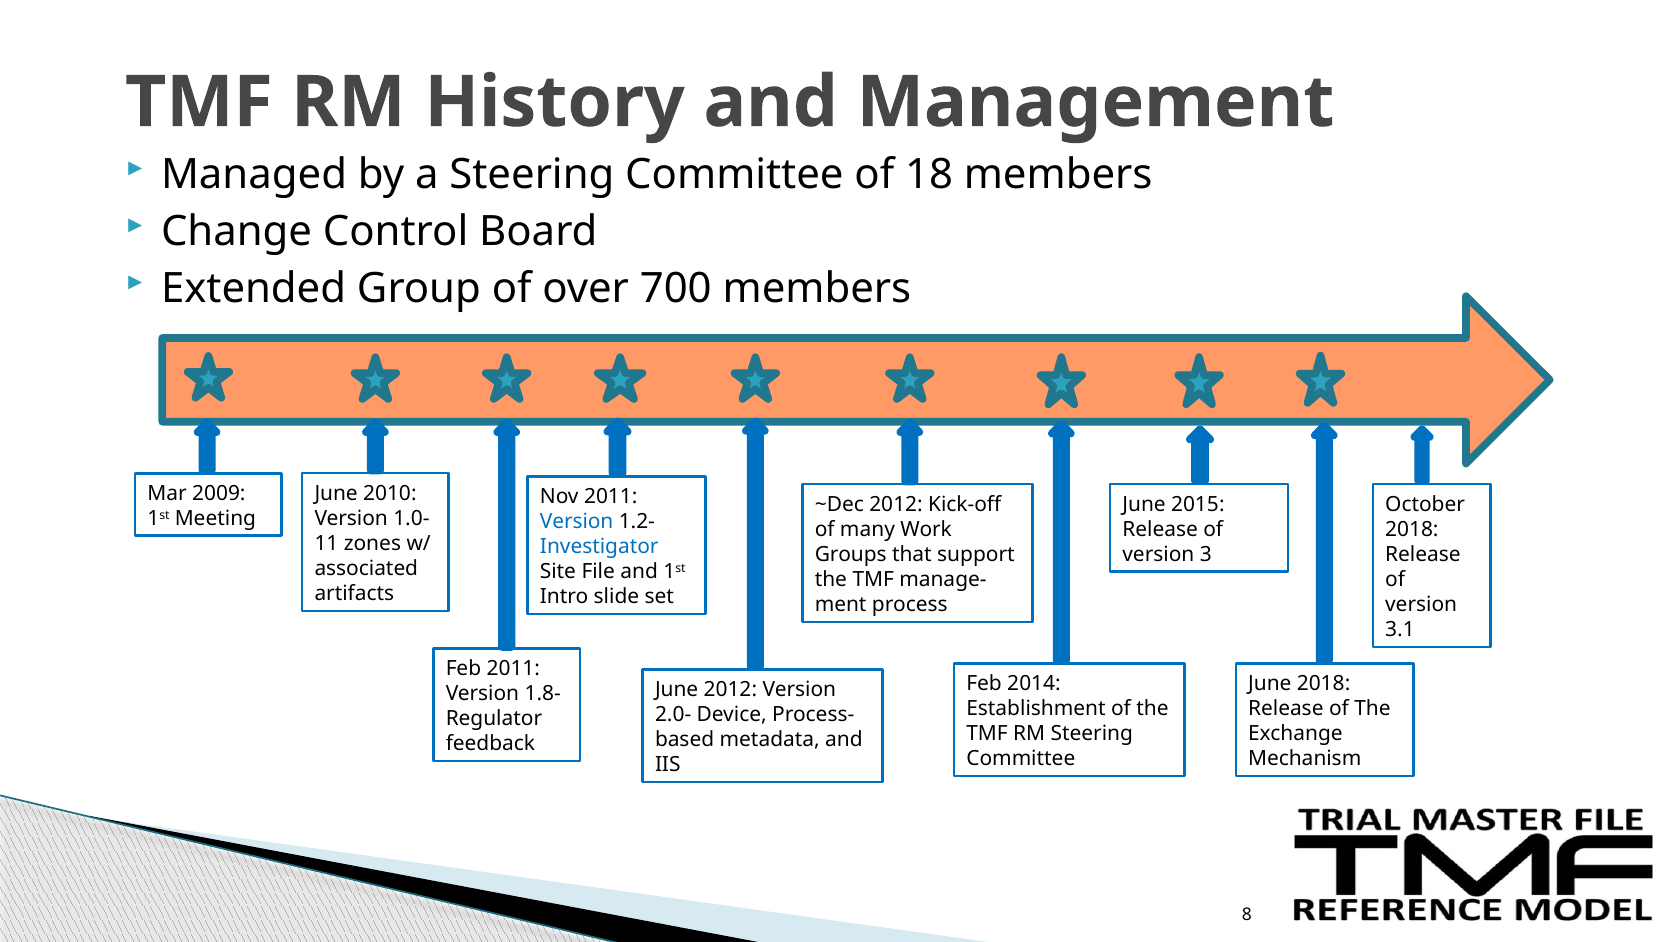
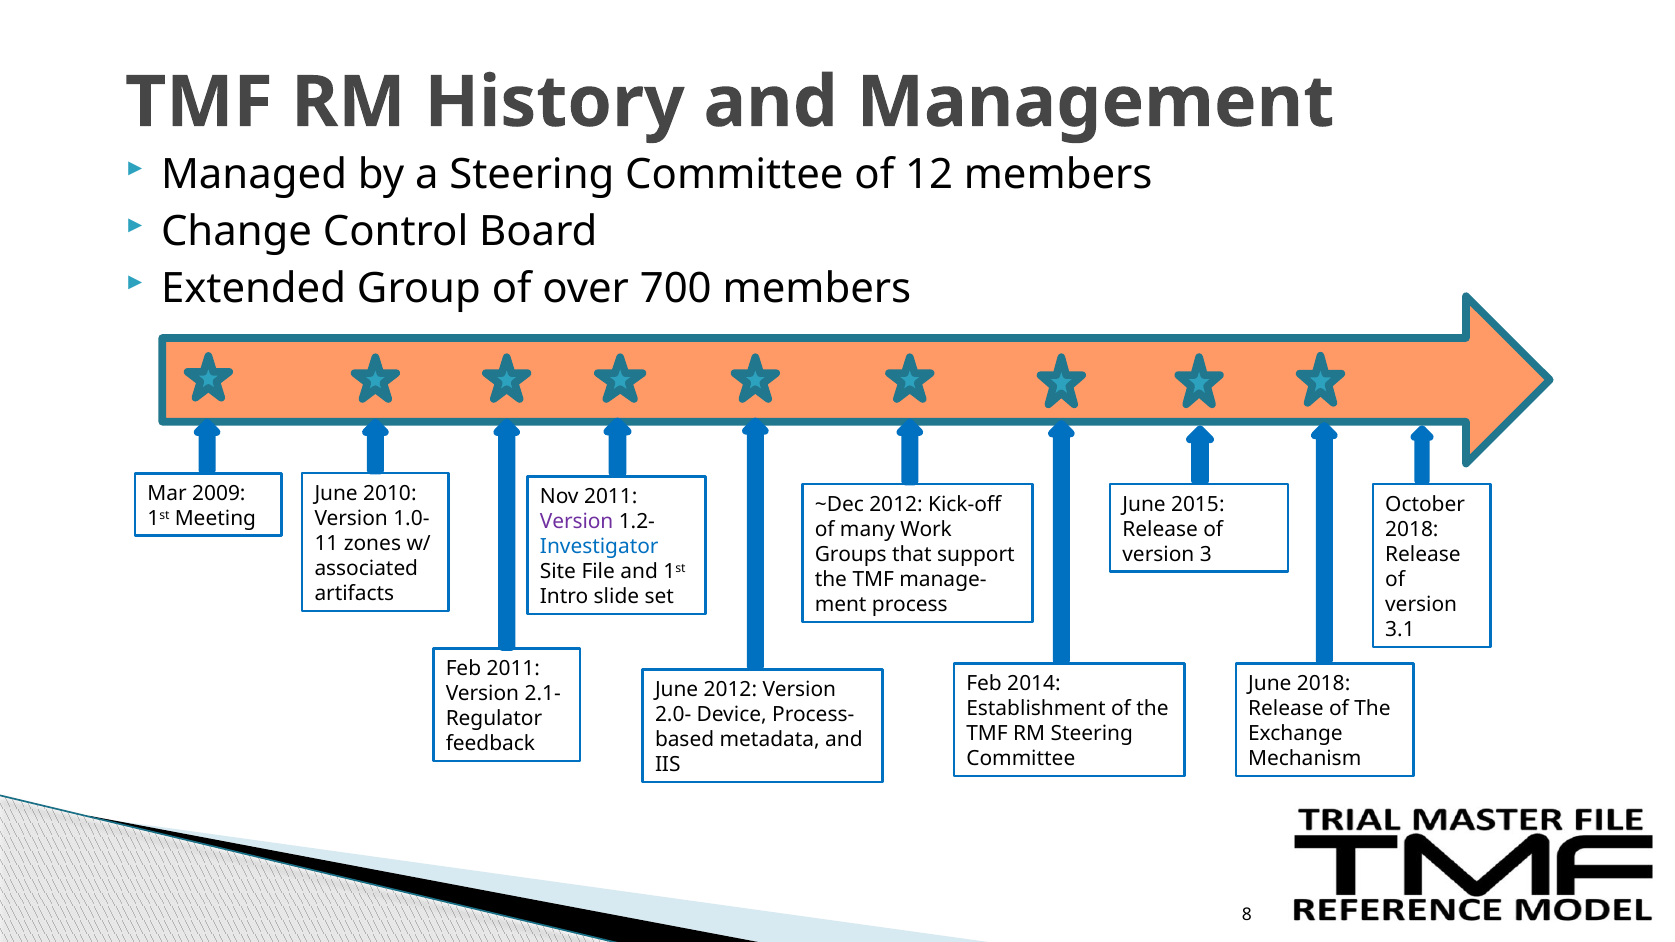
18: 18 -> 12
Version at (577, 522) colour: blue -> purple
1.8-: 1.8- -> 2.1-
